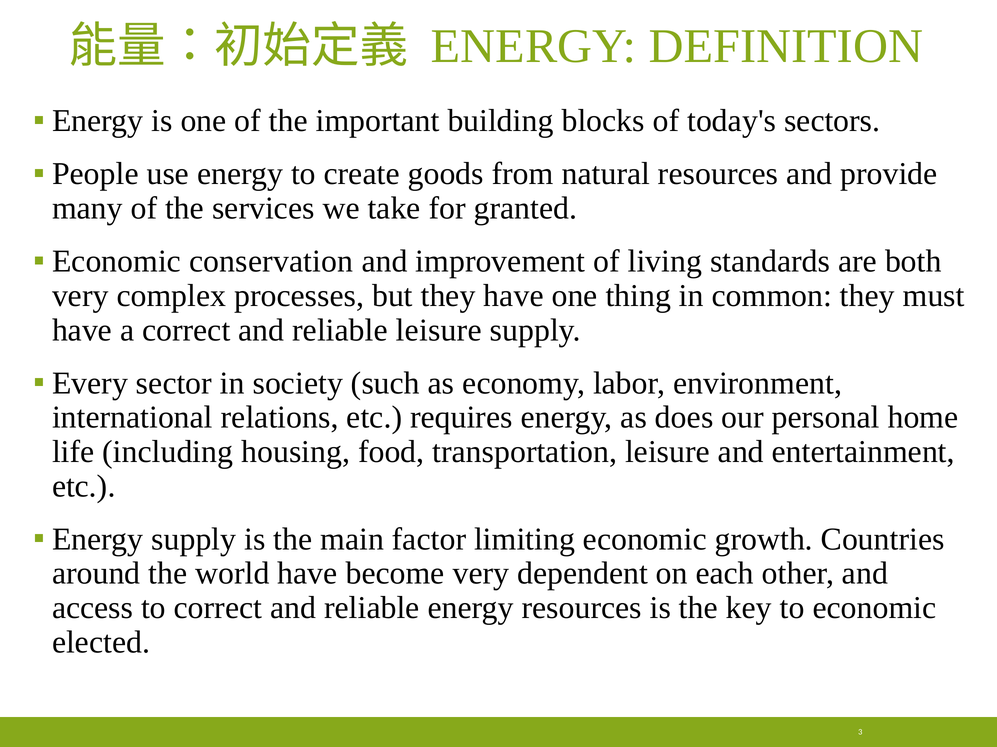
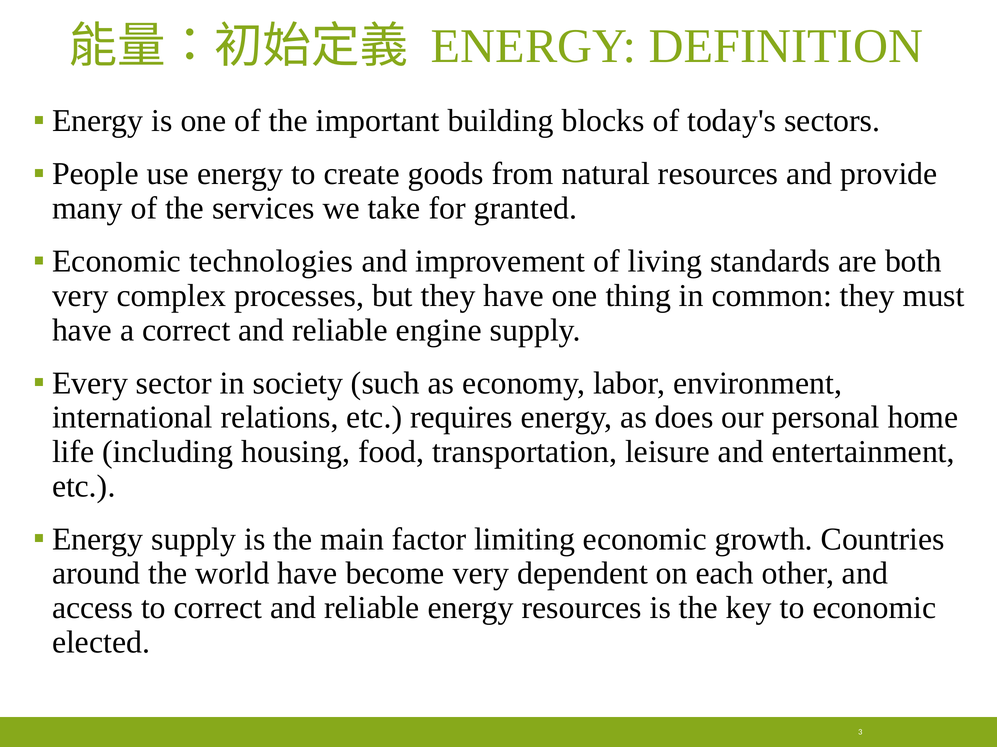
conservation: conservation -> technologies
reliable leisure: leisure -> engine
